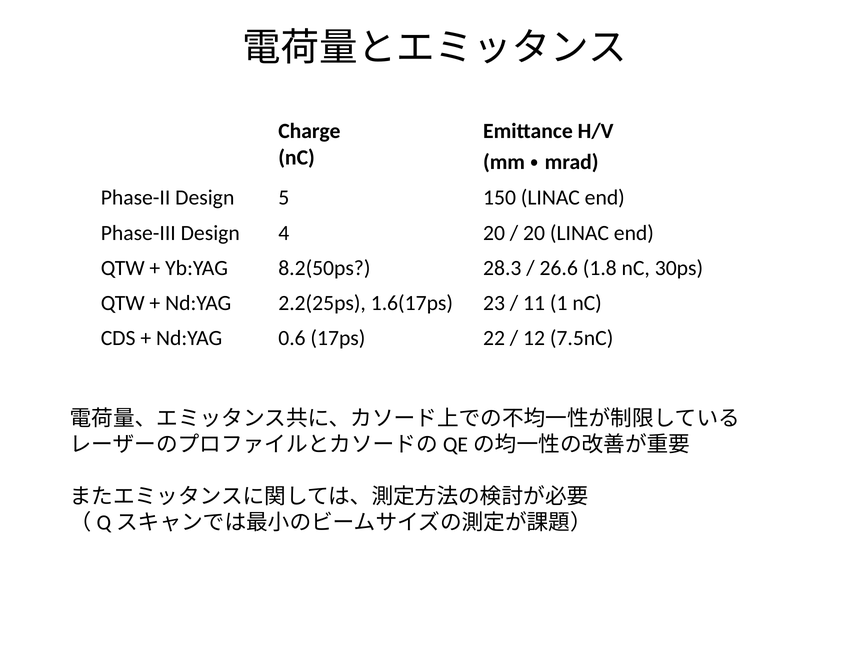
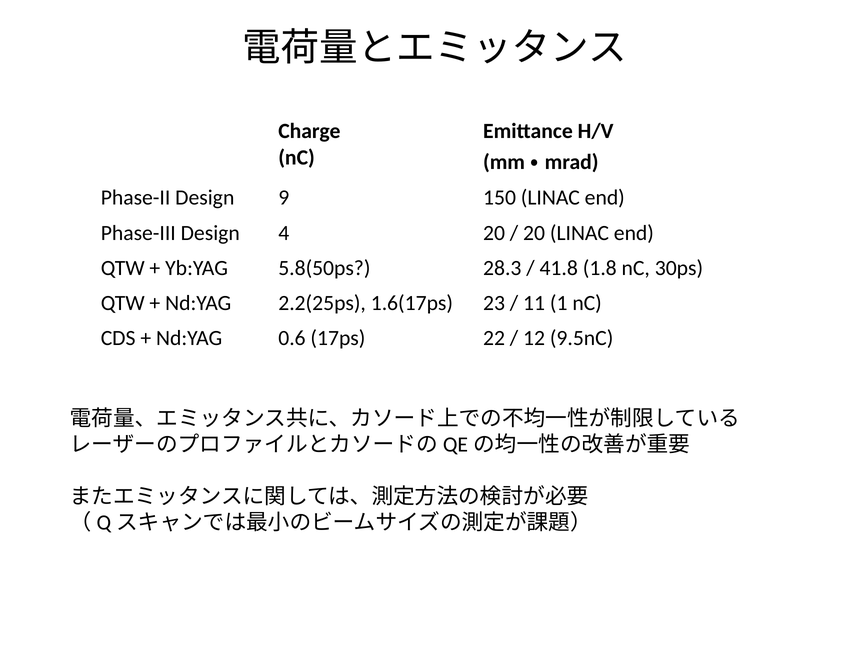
5: 5 -> 9
8.2(50ps: 8.2(50ps -> 5.8(50ps
26.6: 26.6 -> 41.8
7.5nC: 7.5nC -> 9.5nC
